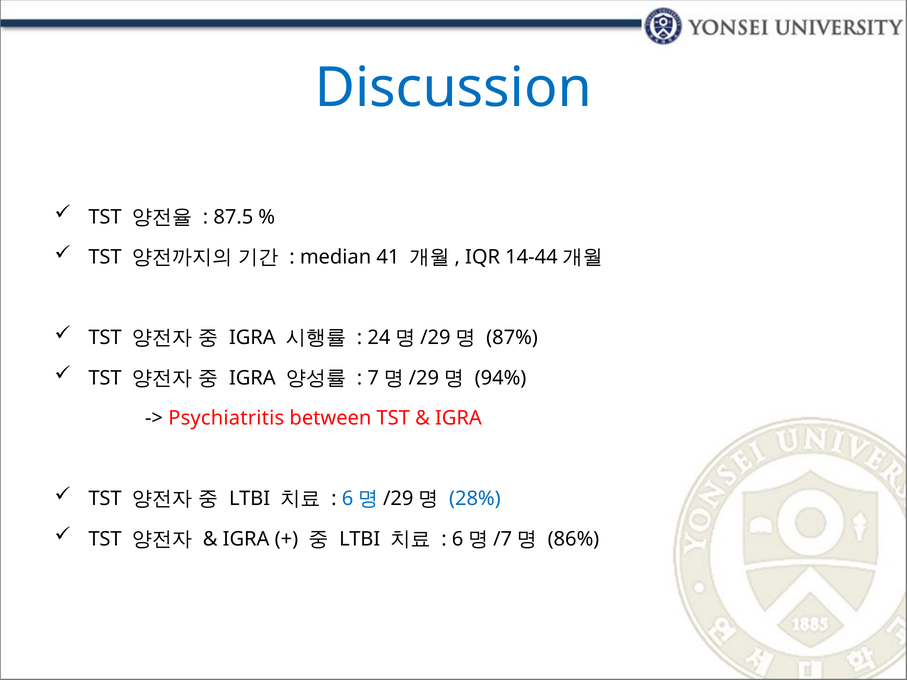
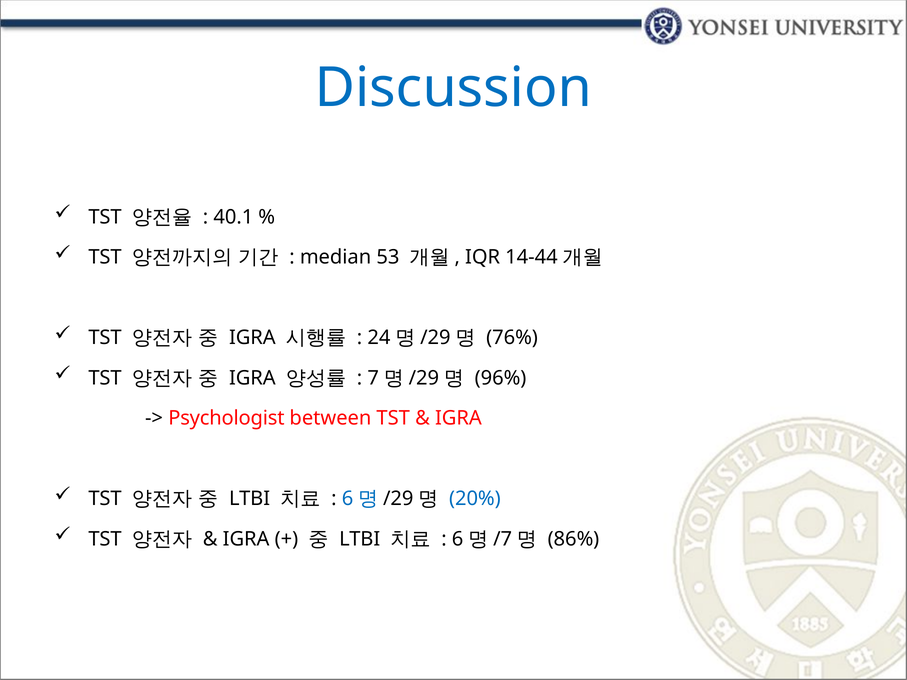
87.5: 87.5 -> 40.1
41: 41 -> 53
87%: 87% -> 76%
94%: 94% -> 96%
Psychiatritis: Psychiatritis -> Psychologist
28%: 28% -> 20%
